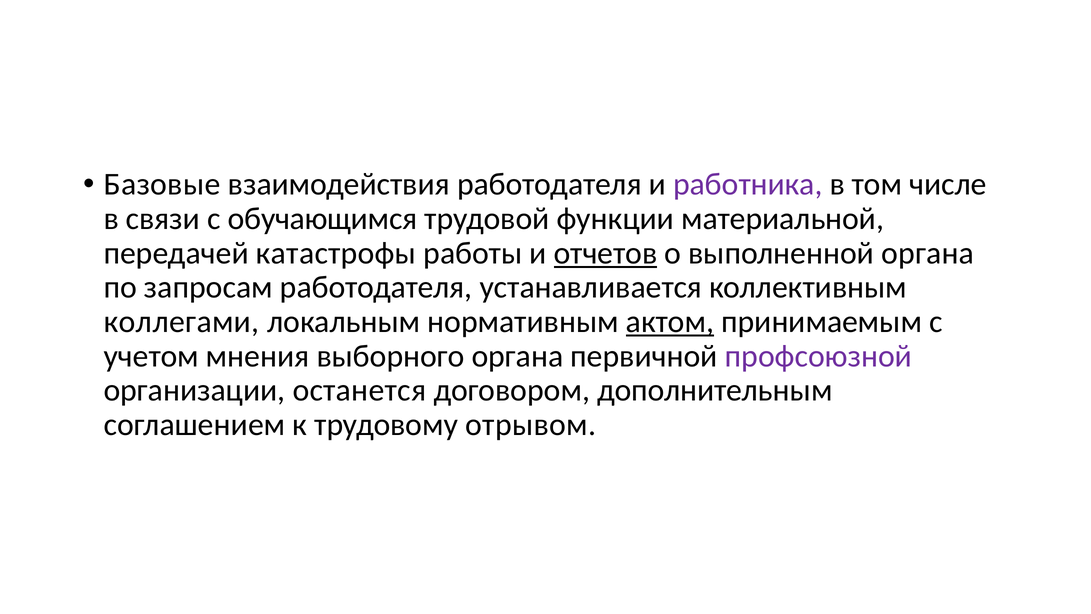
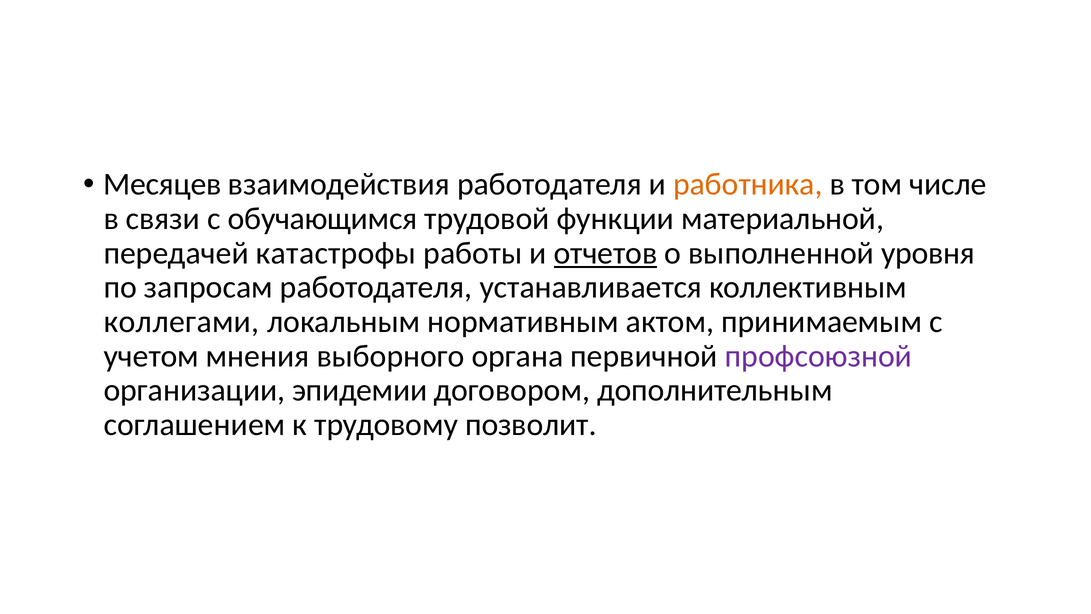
Базовые: Базовые -> Месяцев
работника colour: purple -> orange
выполненной органа: органа -> уровня
актом underline: present -> none
останется: останется -> эпидемии
отрывом: отрывом -> позволит
